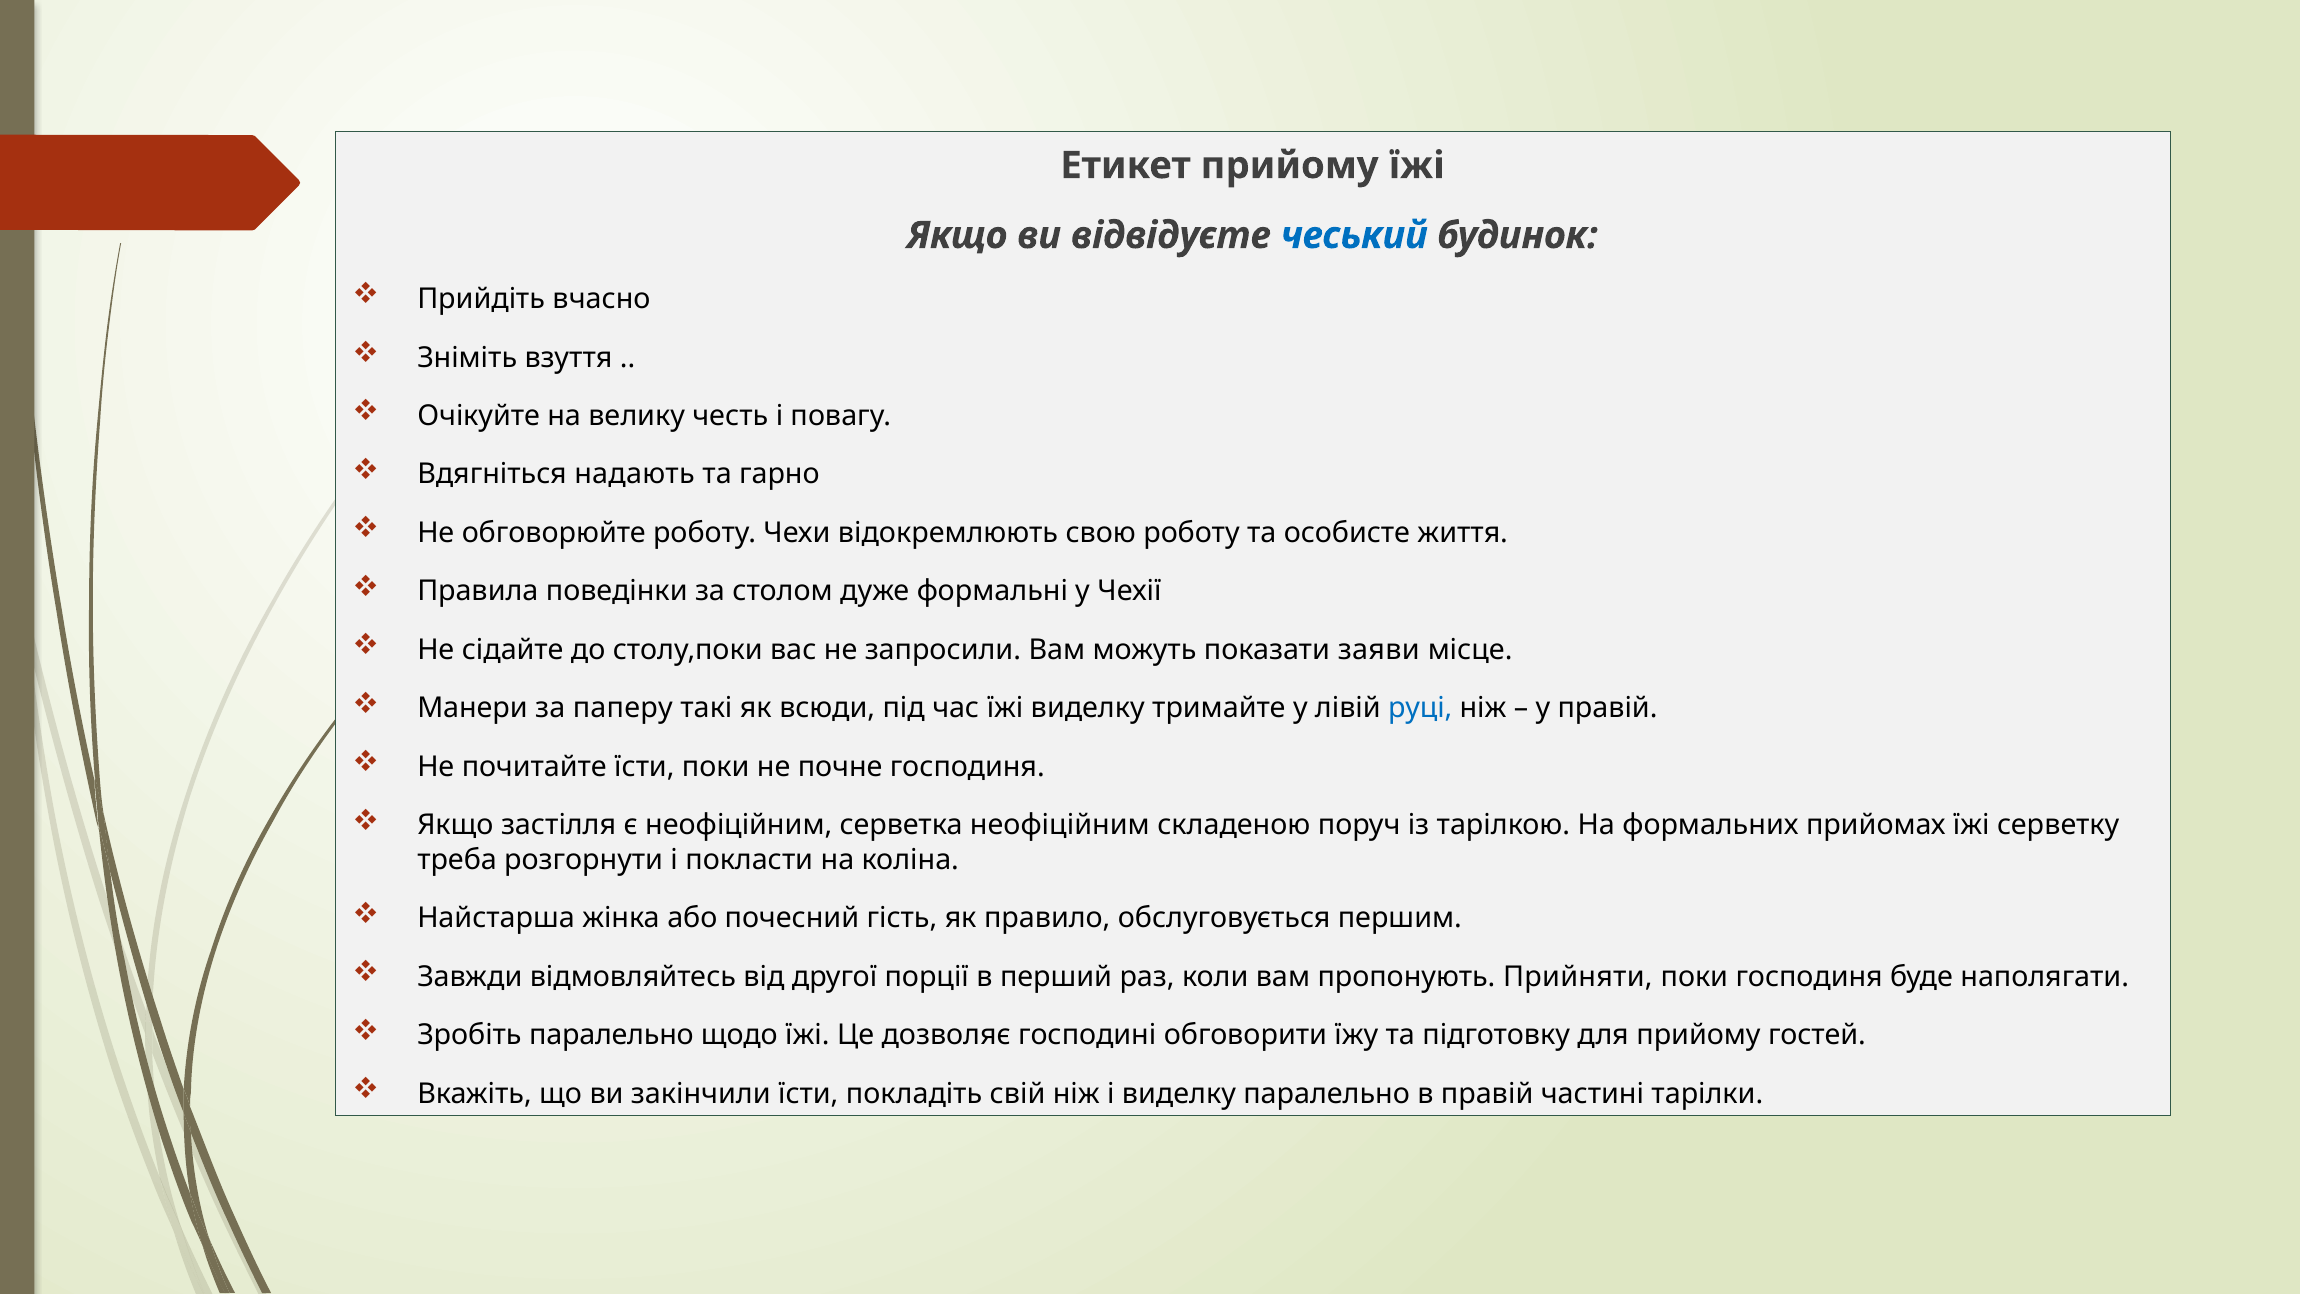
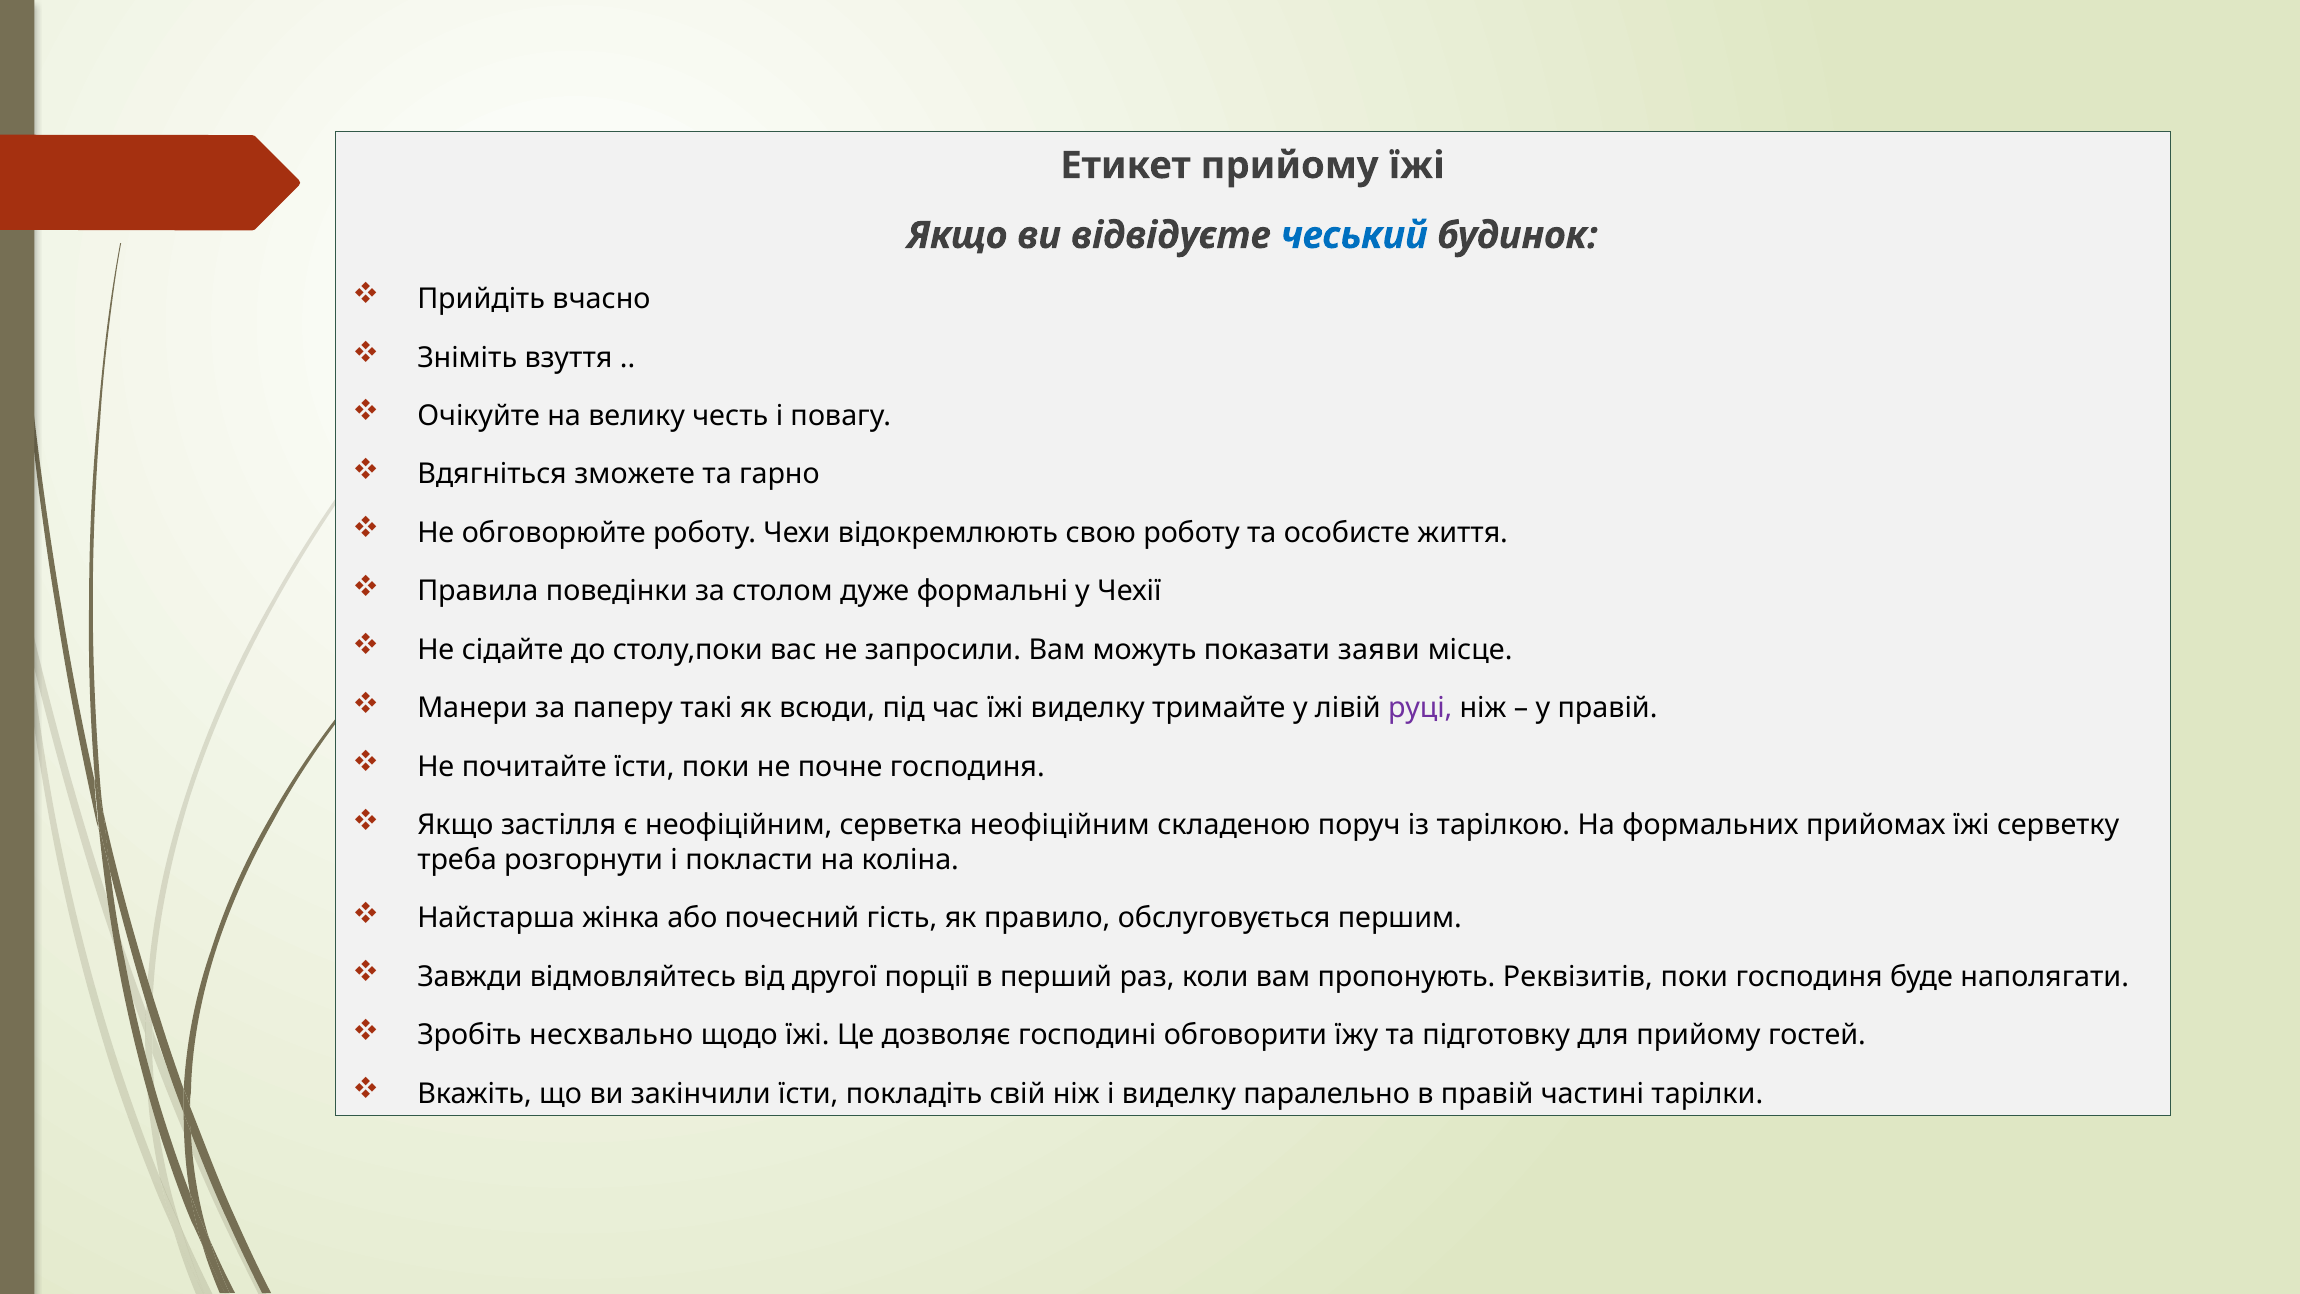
надають: надають -> зможете
руці colour: blue -> purple
Прийняти: Прийняти -> Реквізитів
Зробіть паралельно: паралельно -> несхвально
